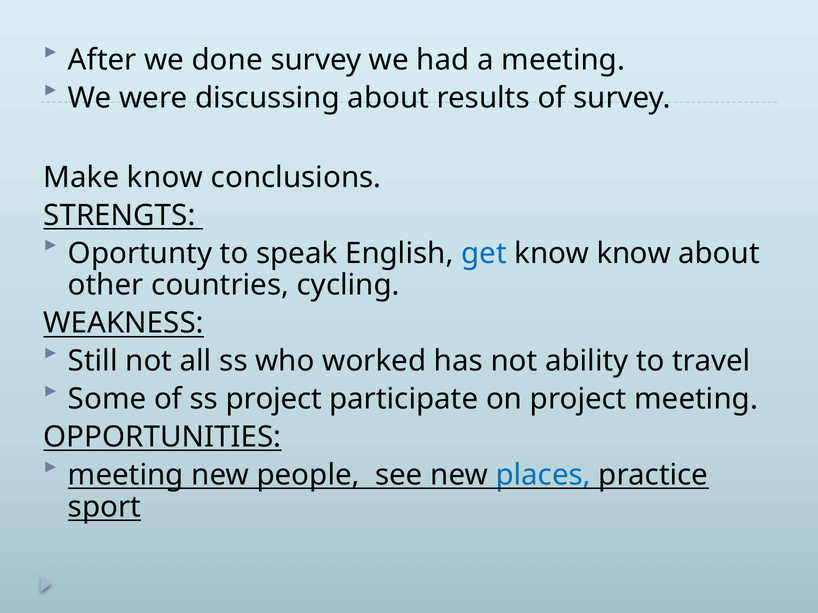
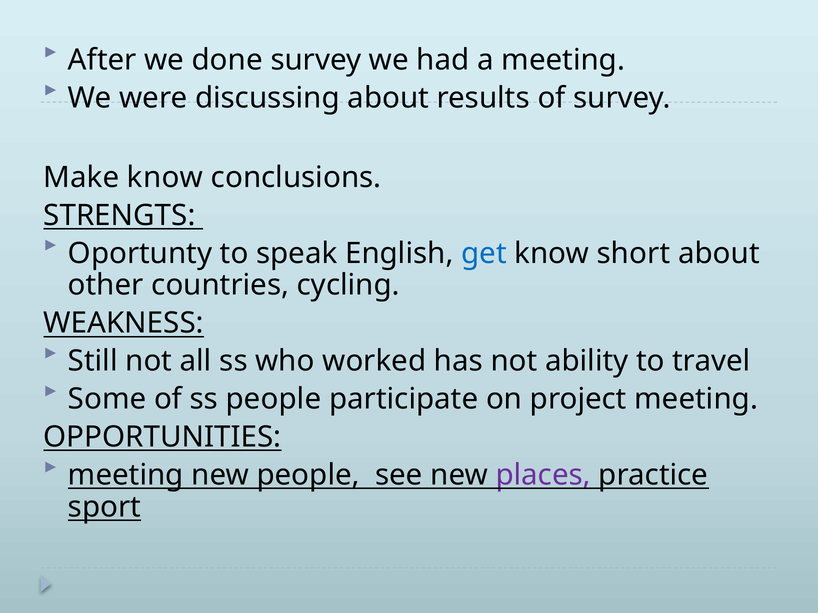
know know: know -> short
ss project: project -> people
places colour: blue -> purple
